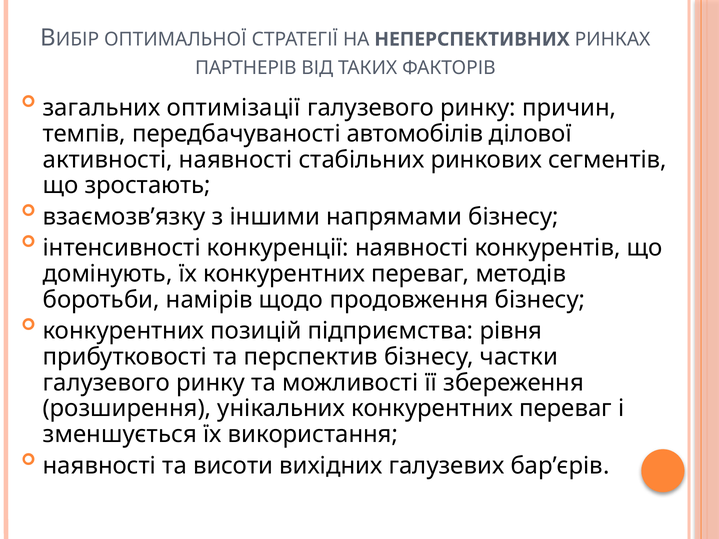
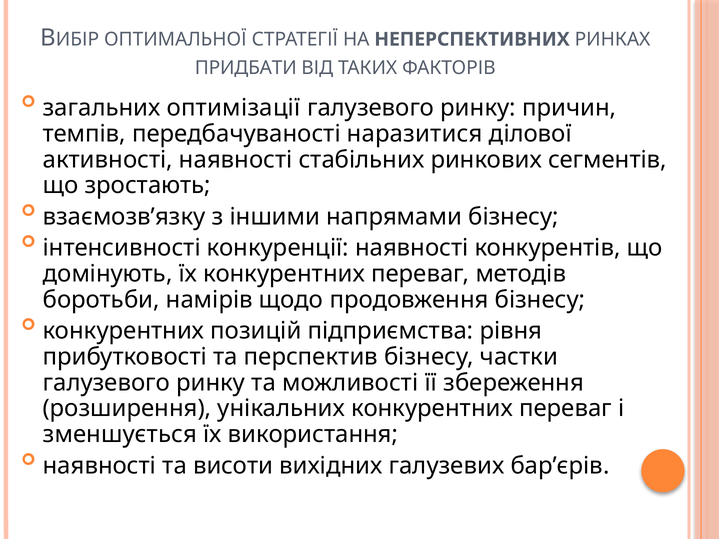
ПАРТНЕРІВ: ПАРТНЕРІВ -> ПРИДБАТИ
автомобілів: автомобілів -> наразитися
